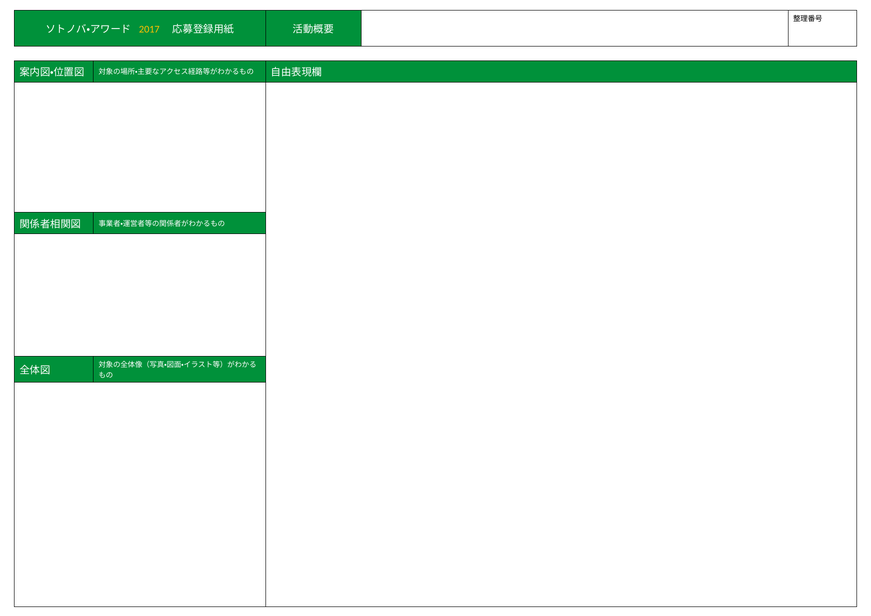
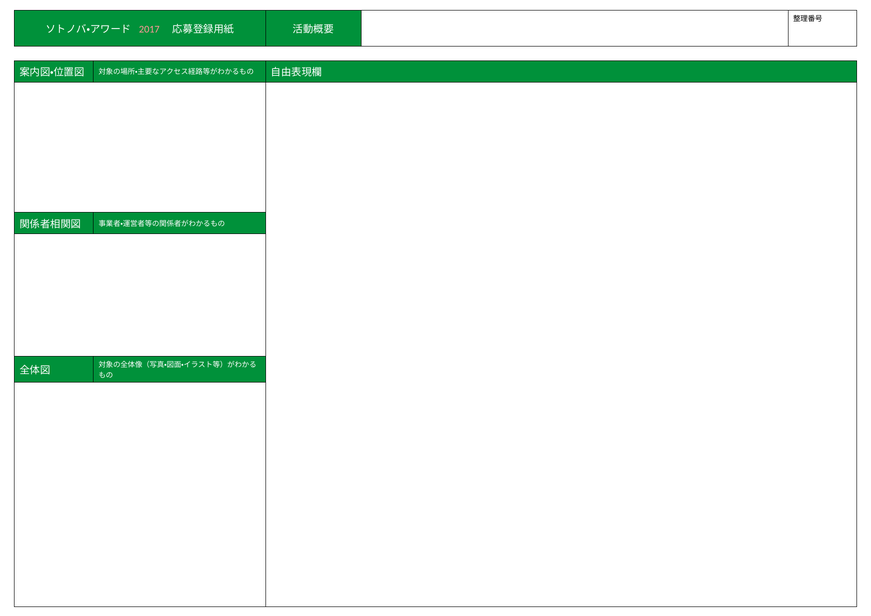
2017 colour: yellow -> pink
